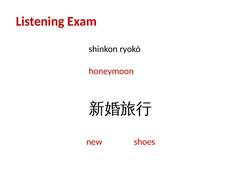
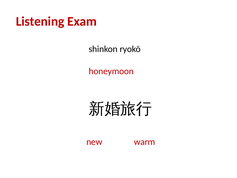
shoes: shoes -> warm
